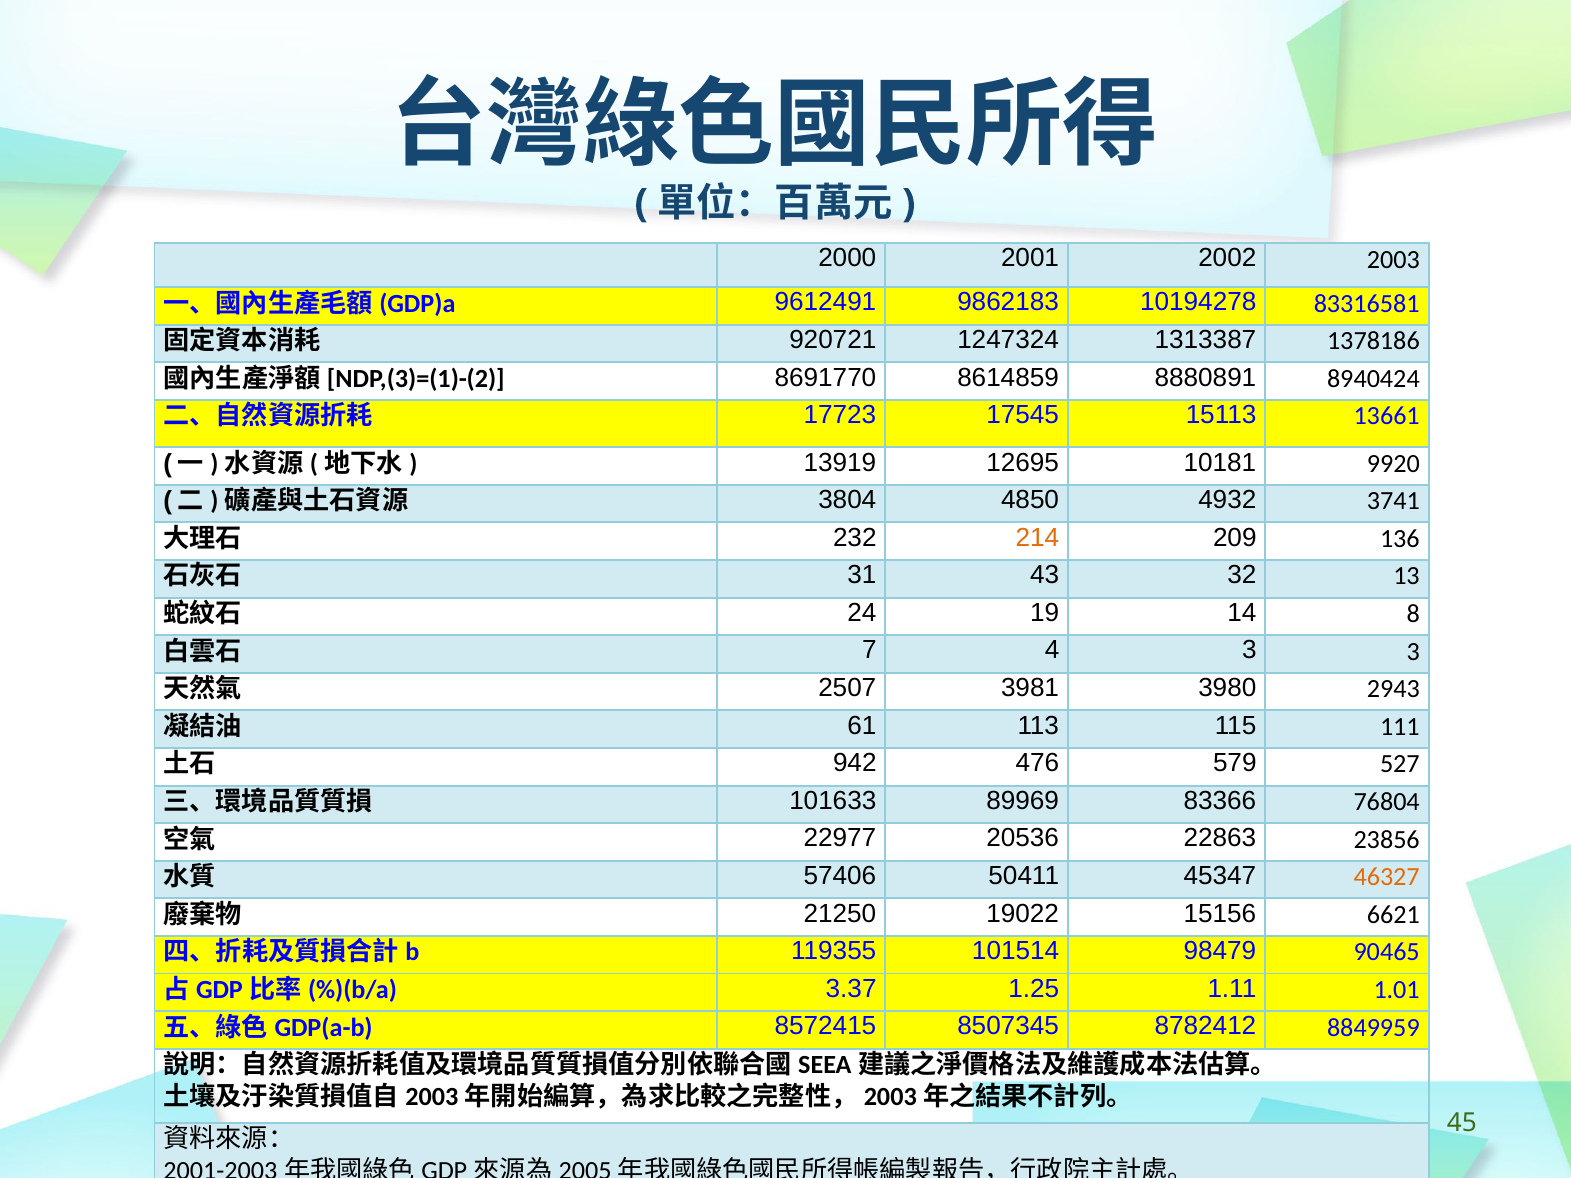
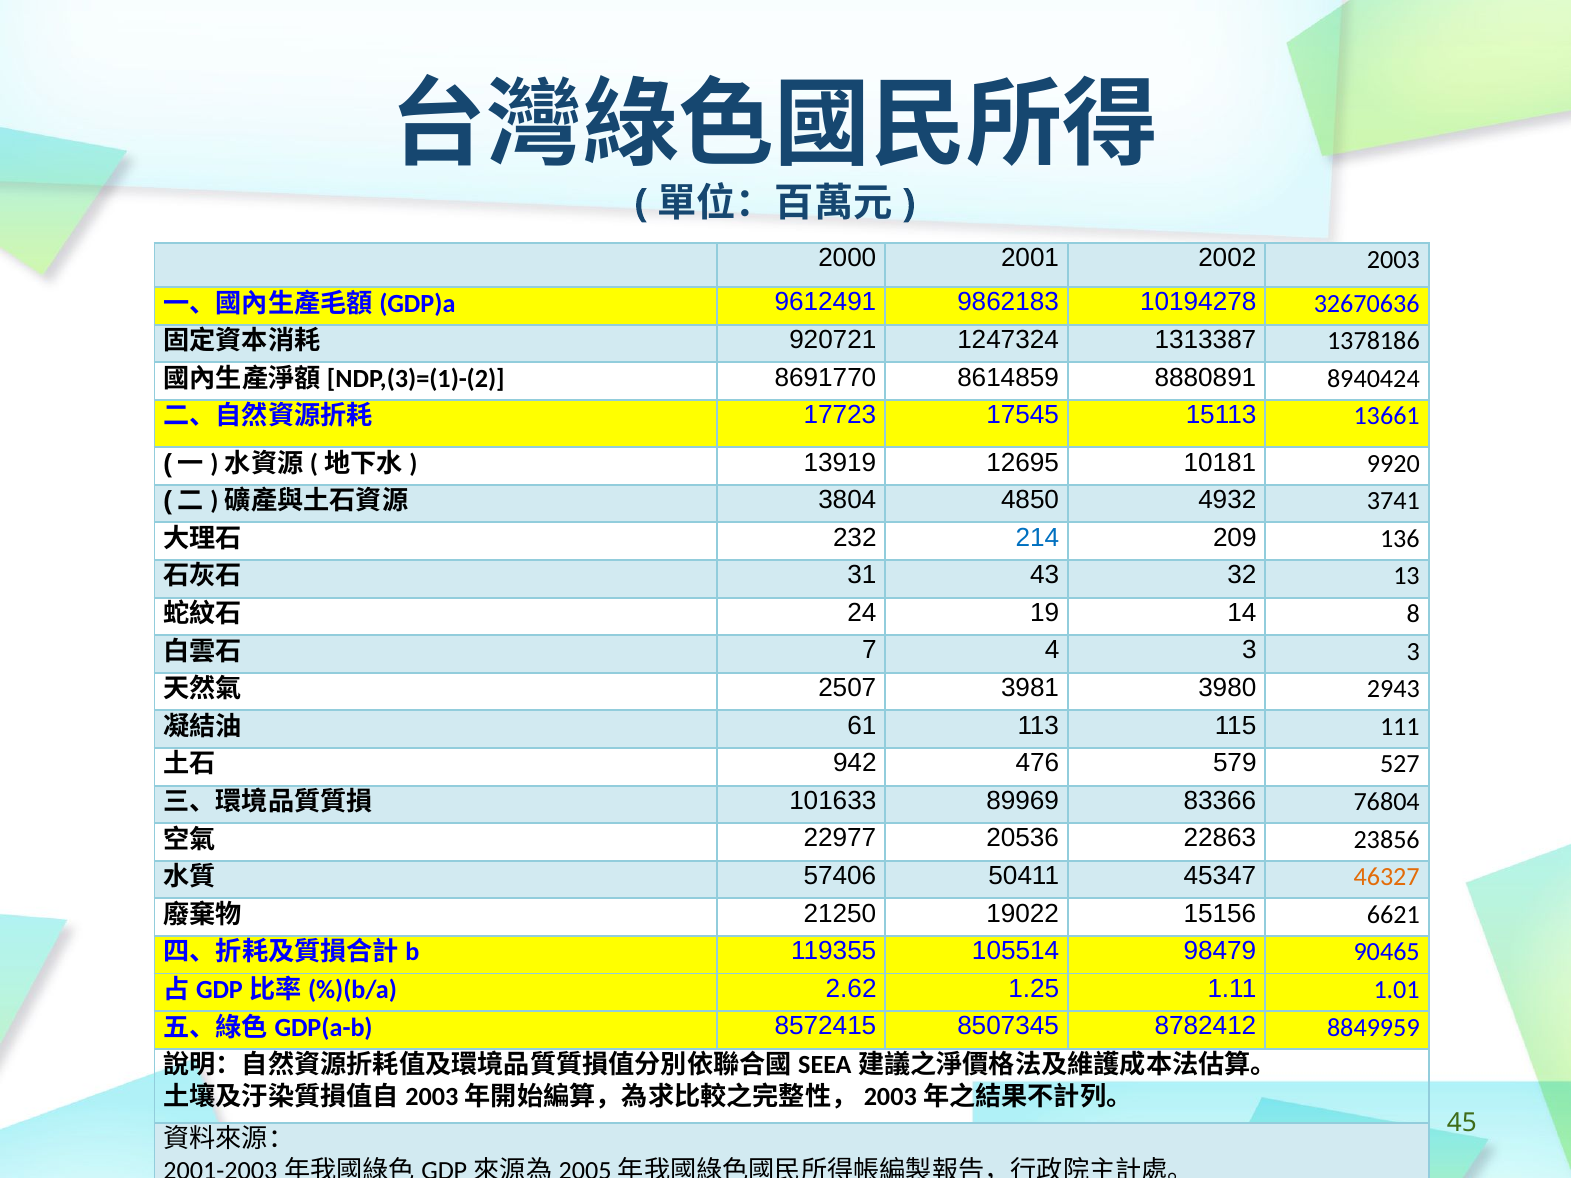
83316581: 83316581 -> 32670636
214 colour: orange -> blue
101514: 101514 -> 105514
3.37: 3.37 -> 2.62
